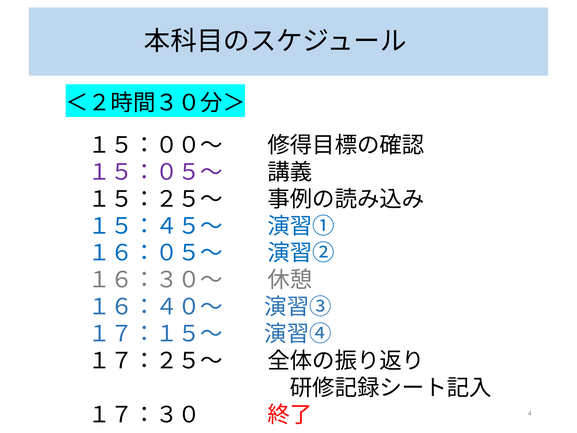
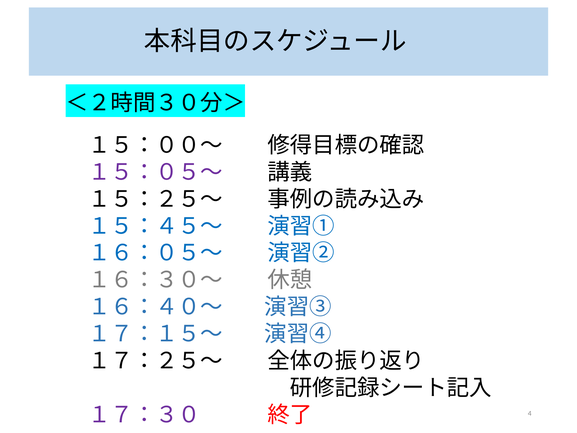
１７：３０ colour: black -> purple
